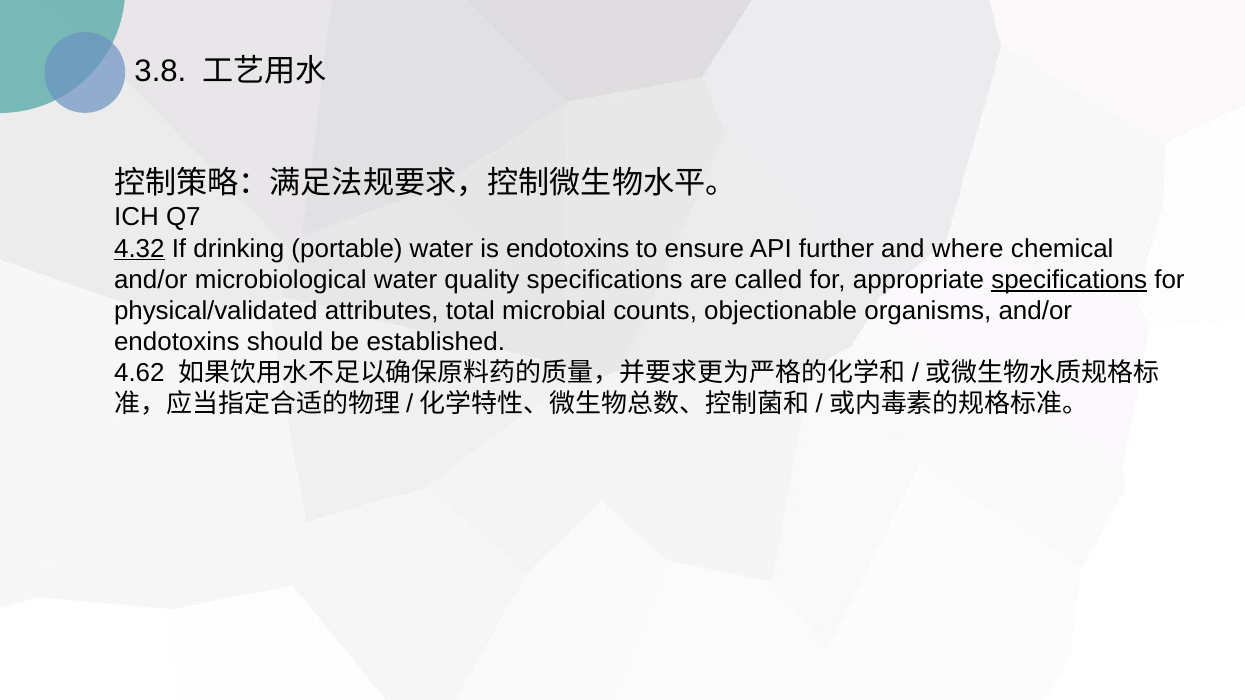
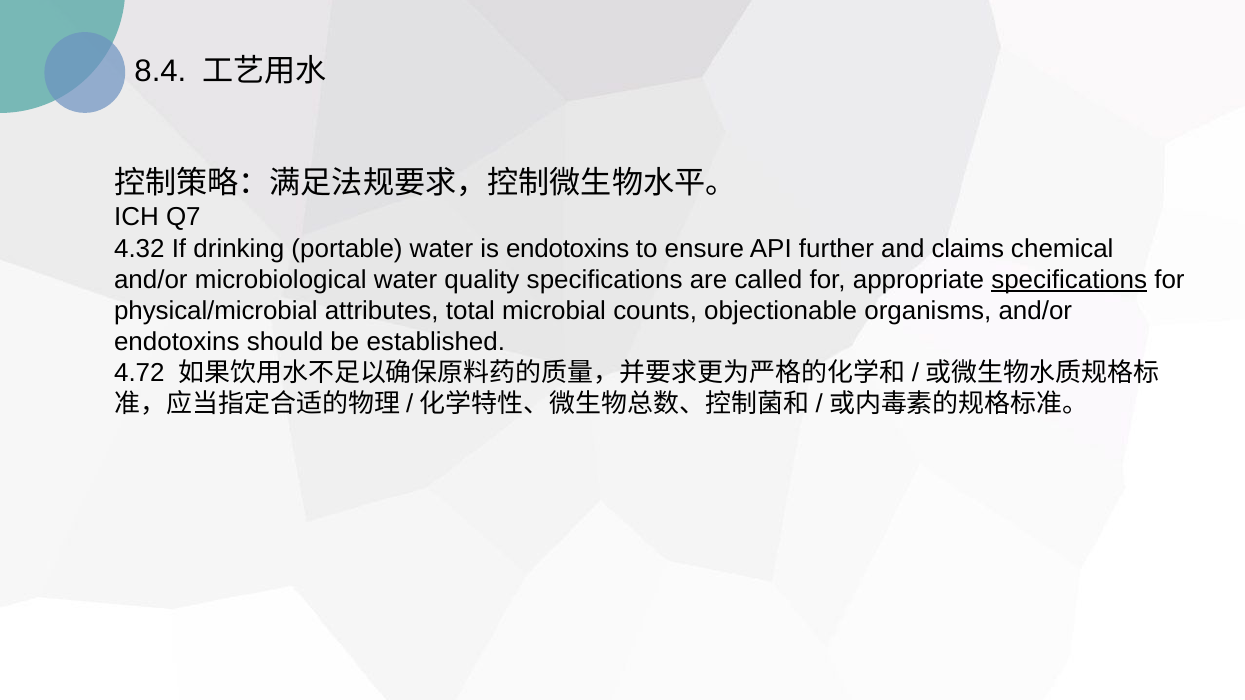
3.8: 3.8 -> 8.4
4.32 underline: present -> none
where: where -> claims
physical/validated: physical/validated -> physical/microbial
4.62: 4.62 -> 4.72
